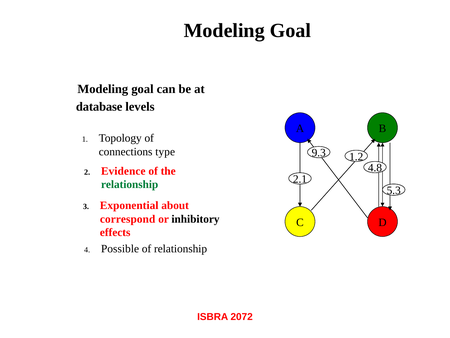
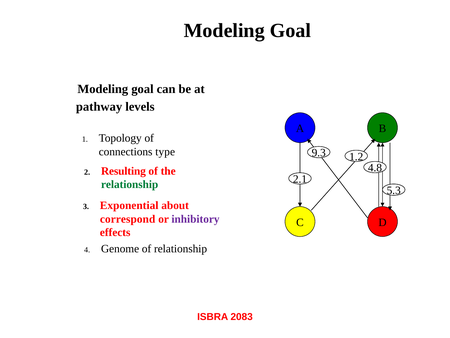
database: database -> pathway
Evidence: Evidence -> Resulting
inhibitory colour: black -> purple
Possible: Possible -> Genome
2072: 2072 -> 2083
